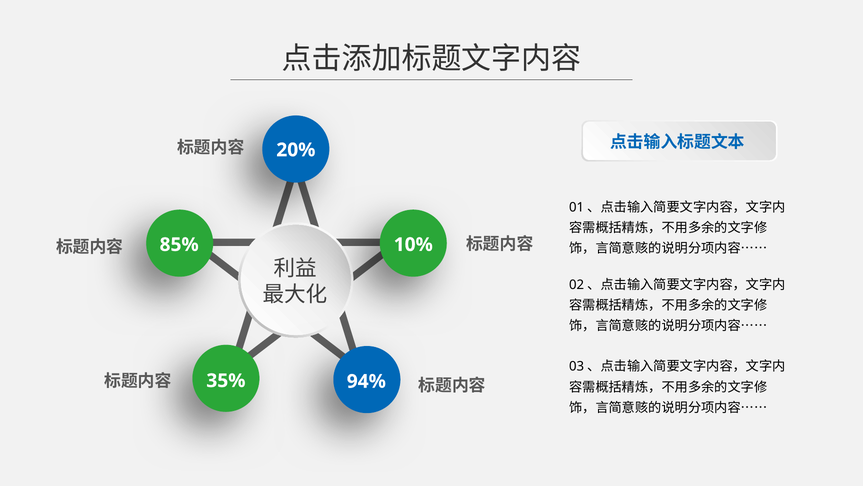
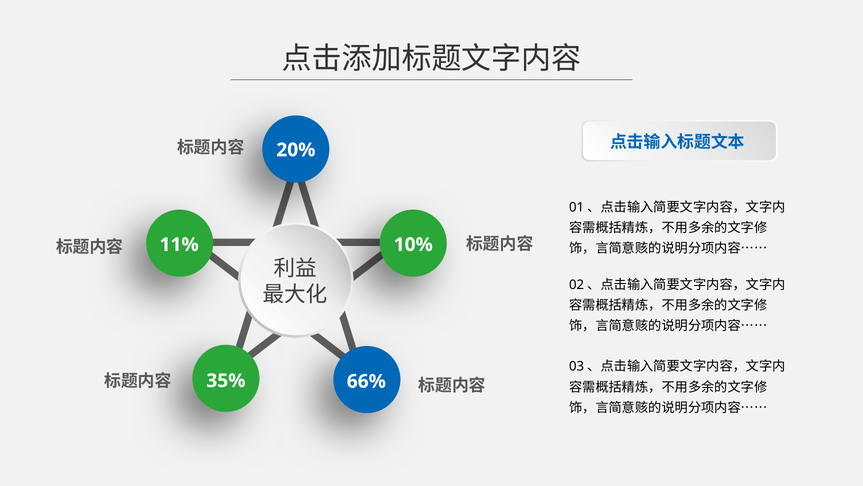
85%: 85% -> 11%
94%: 94% -> 66%
